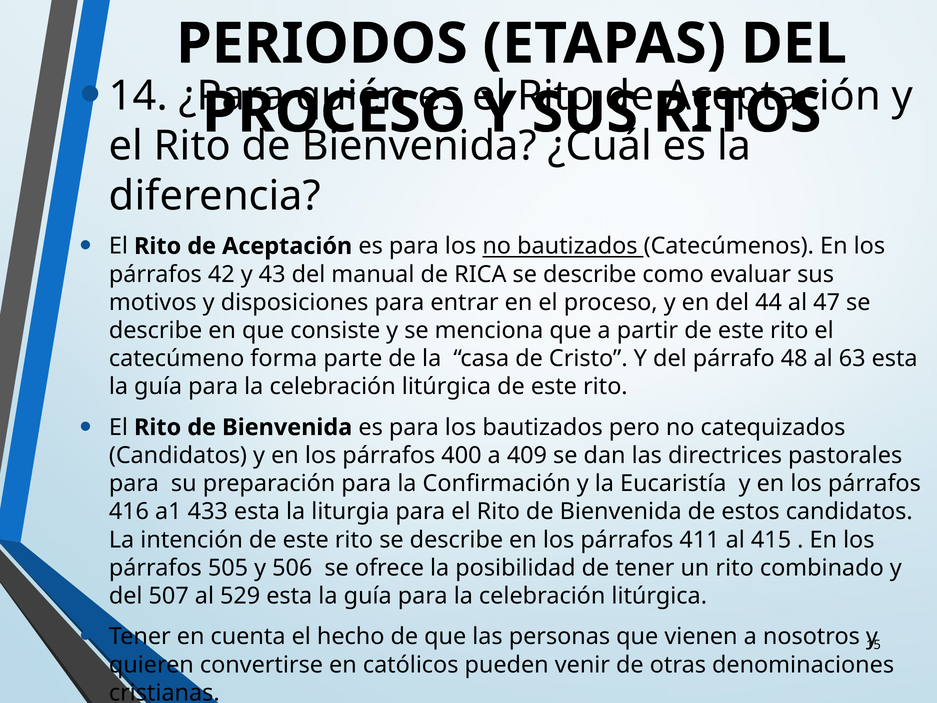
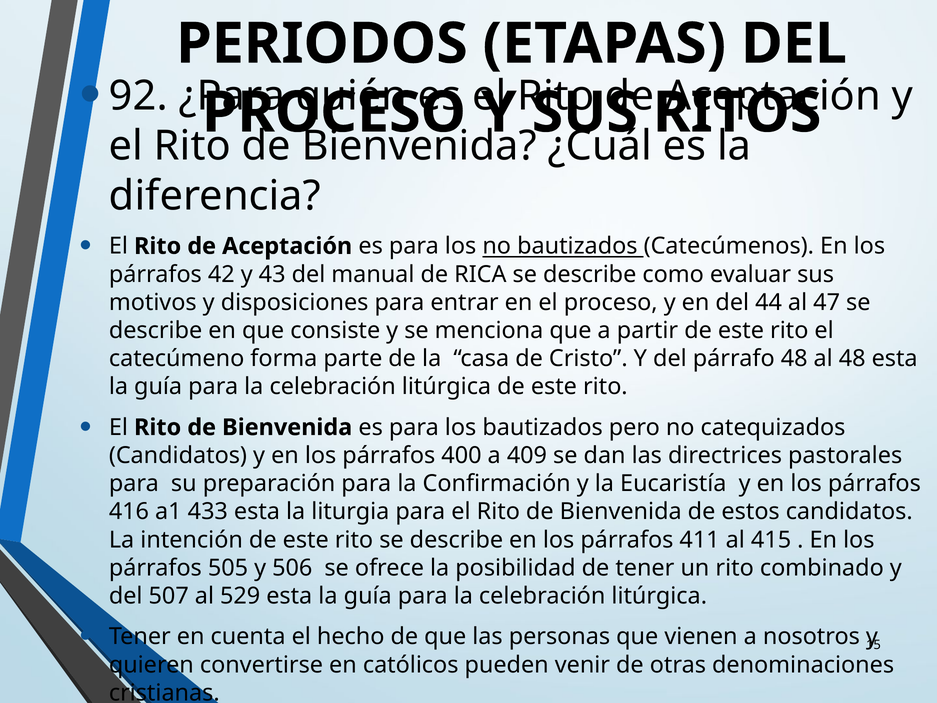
14: 14 -> 92
al 63: 63 -> 48
